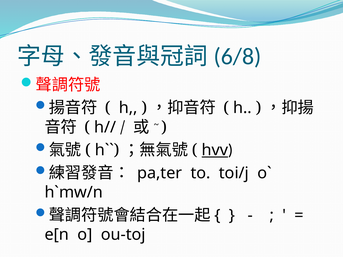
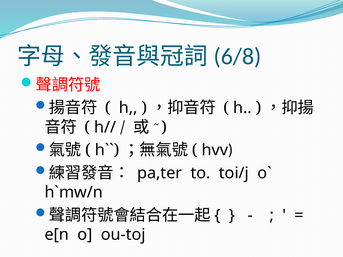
hvv underline: present -> none
